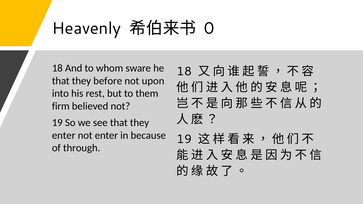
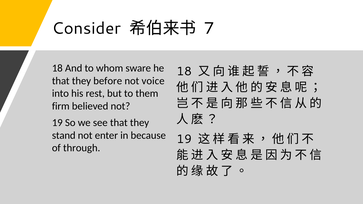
Heavenly: Heavenly -> Consider
0: 0 -> 7
upon: upon -> voice
enter at (64, 135): enter -> stand
